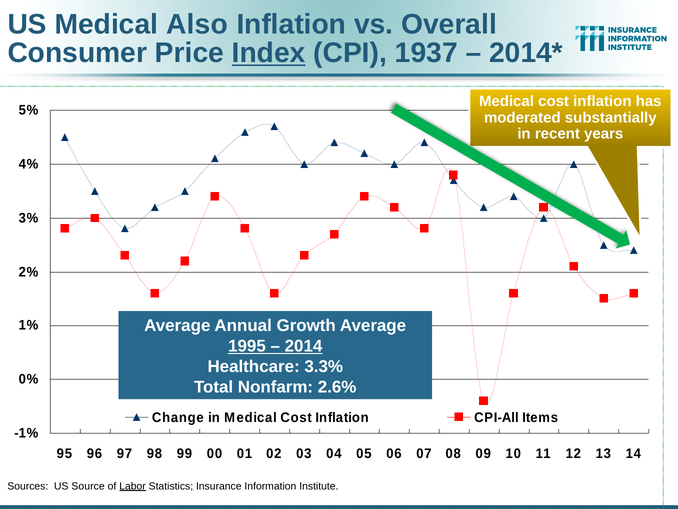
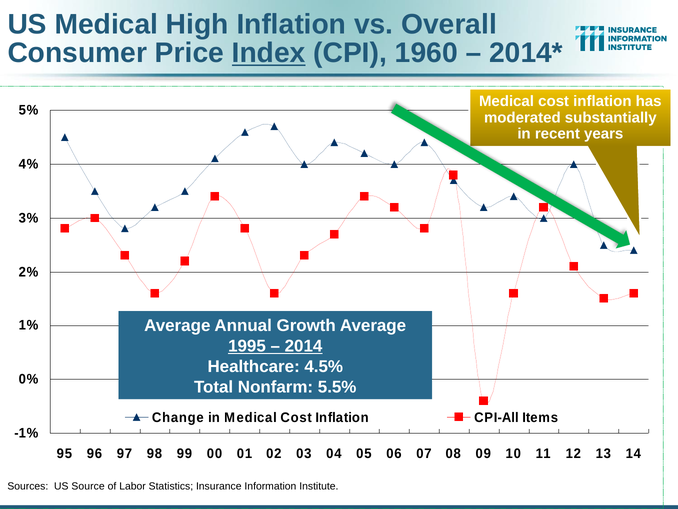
Also: Also -> High
1937: 1937 -> 1960
3.3%: 3.3% -> 4.5%
2.6%: 2.6% -> 5.5%
Labor underline: present -> none
